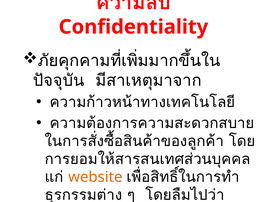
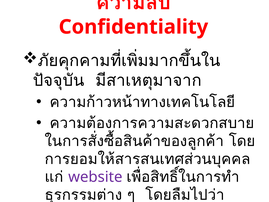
website colour: orange -> purple
